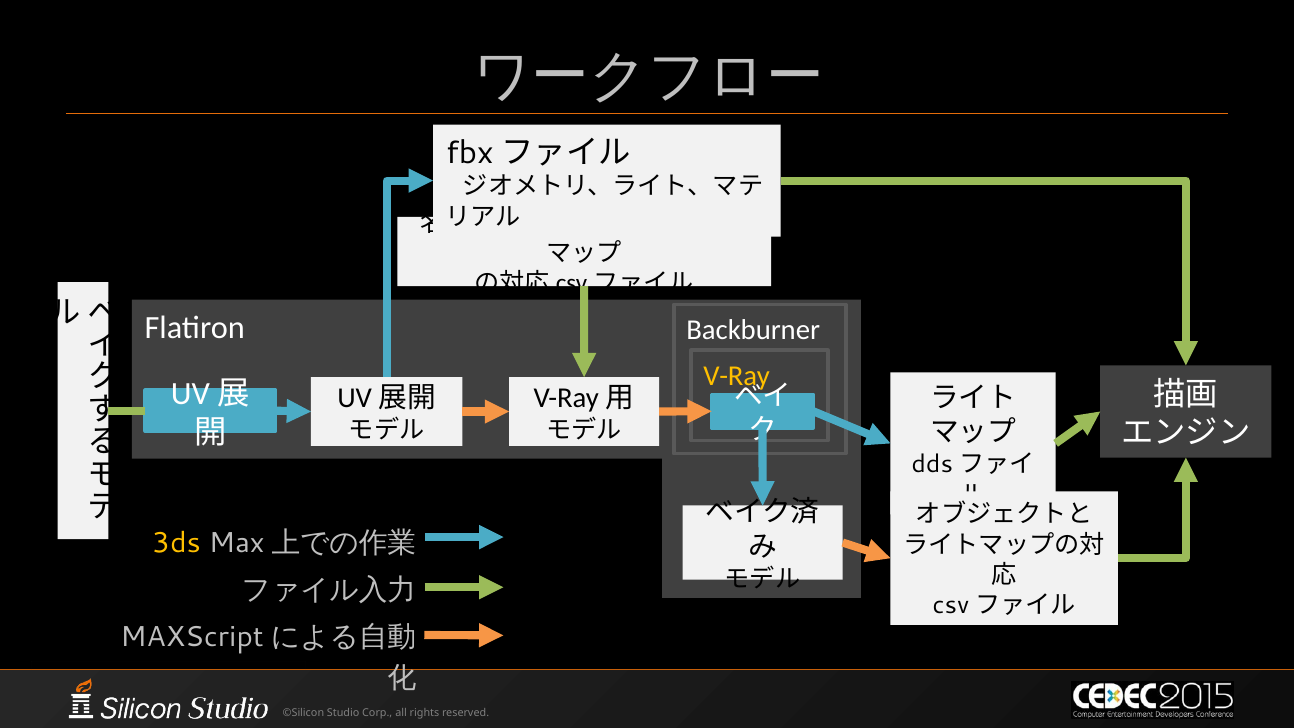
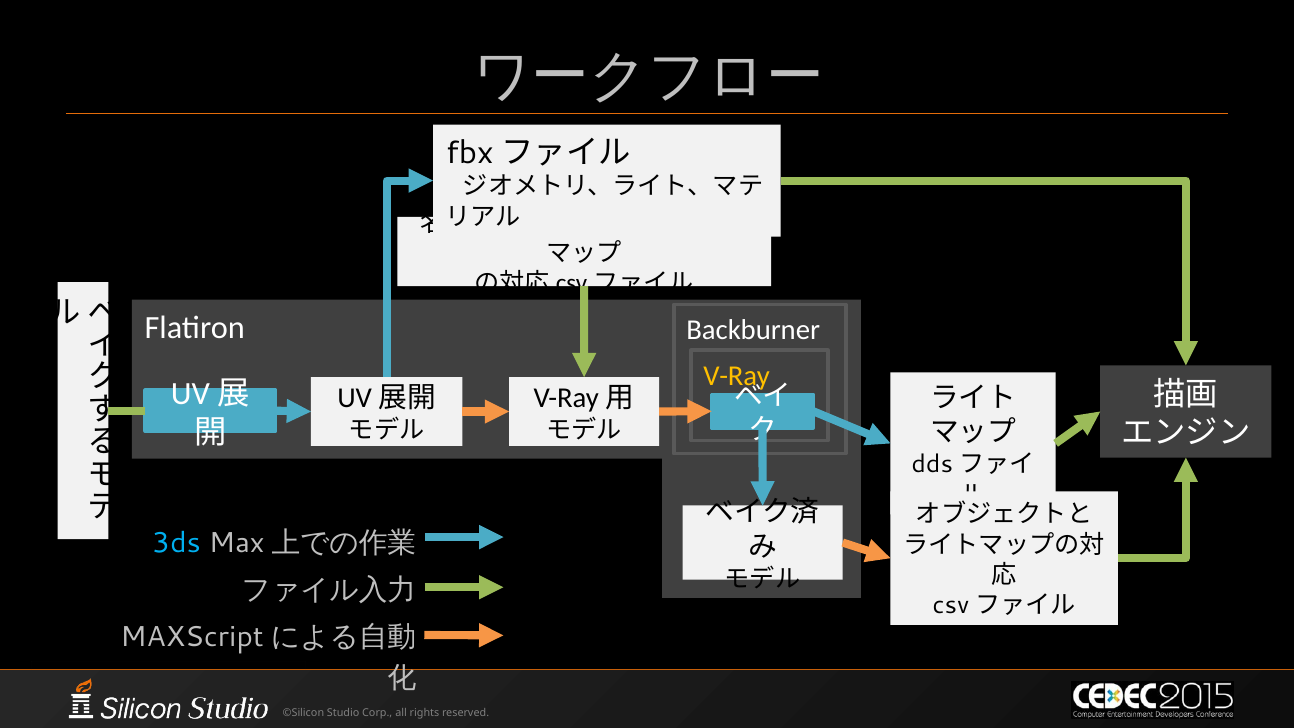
3ds colour: yellow -> light blue
